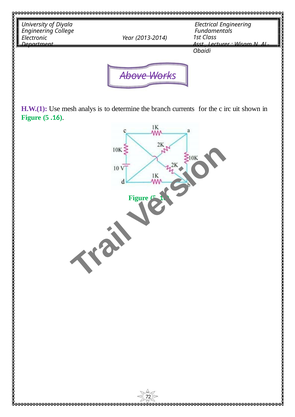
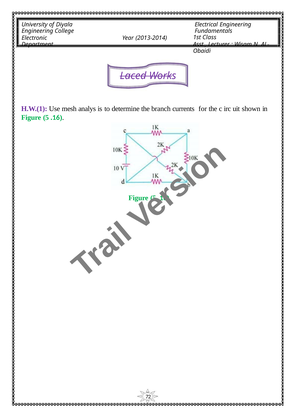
Above: Above -> Laced
